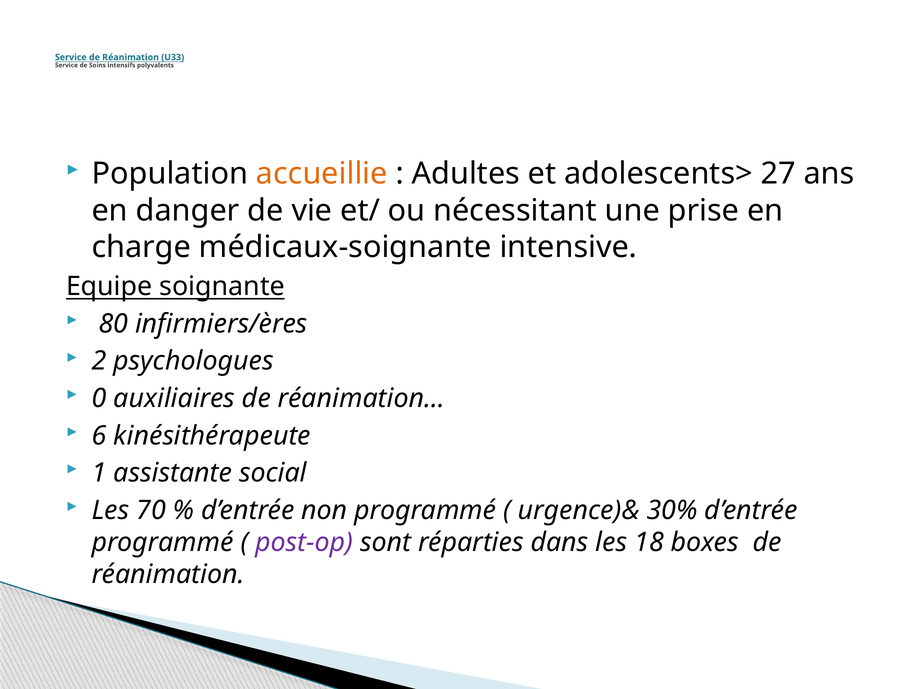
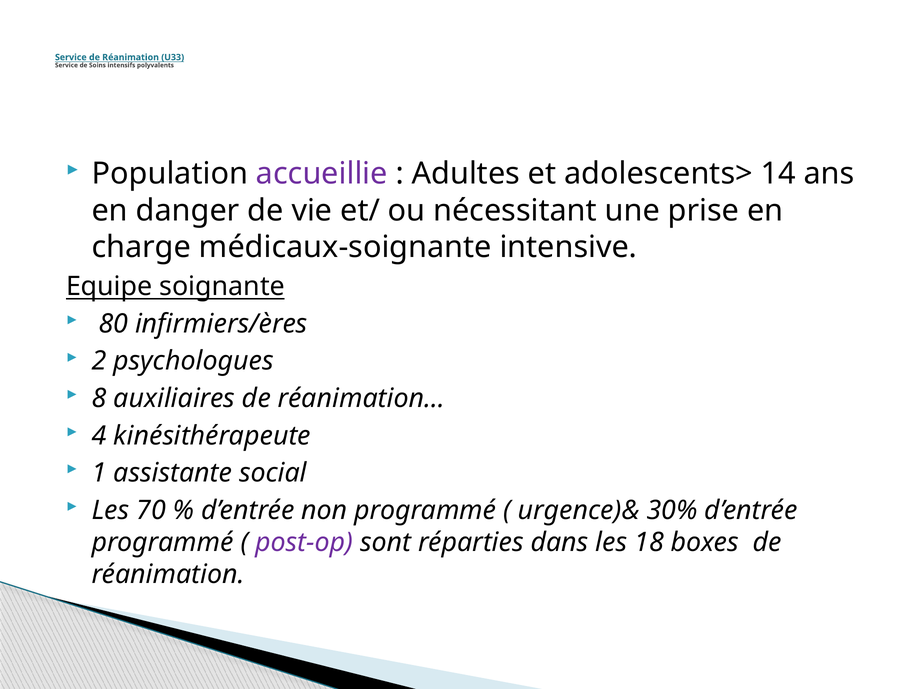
accueillie colour: orange -> purple
27: 27 -> 14
0: 0 -> 8
6: 6 -> 4
